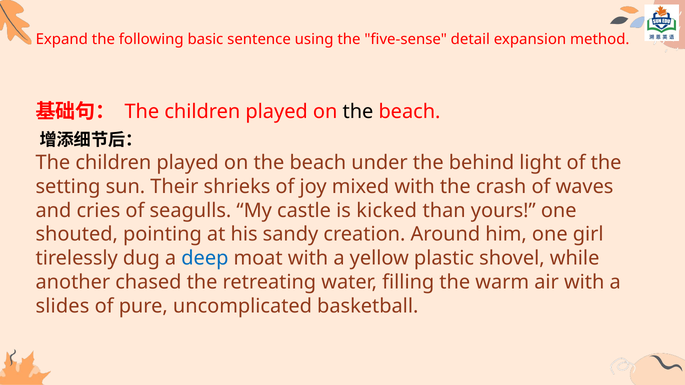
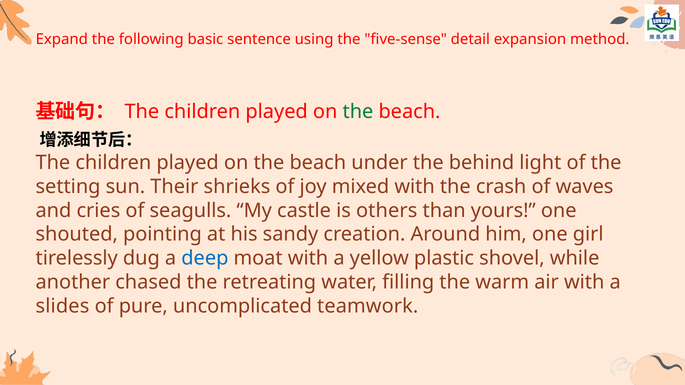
the at (358, 112) colour: black -> green
kicked: kicked -> others
basketball: basketball -> teamwork
